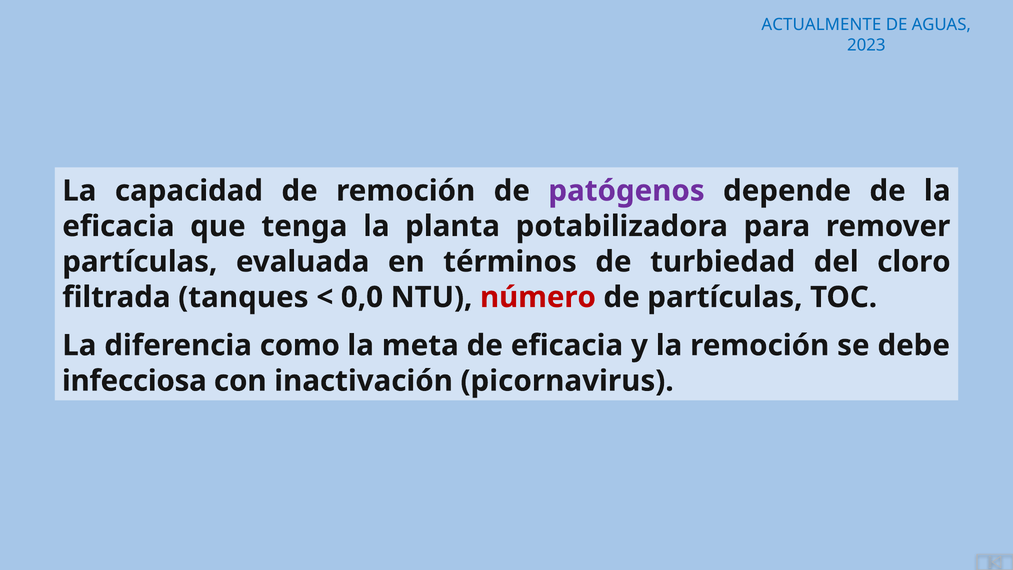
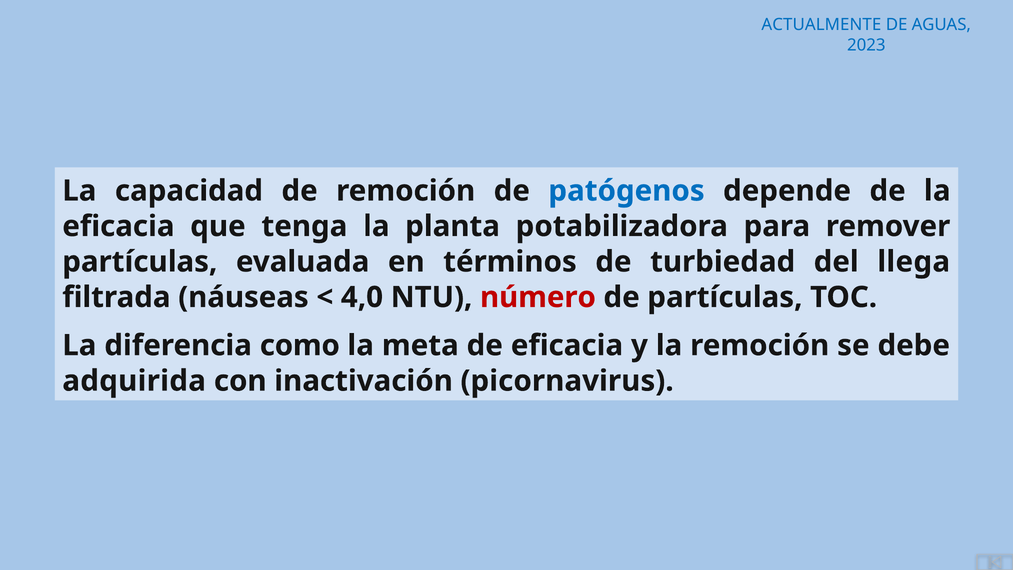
patógenos colour: purple -> blue
cloro: cloro -> llega
tanques: tanques -> náuseas
0,0: 0,0 -> 4,0
infecciosa: infecciosa -> adquirida
